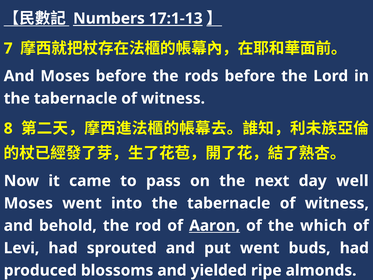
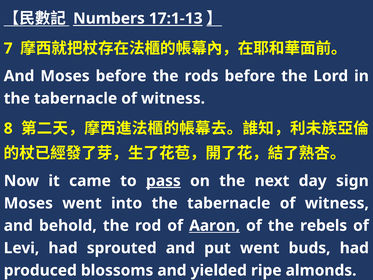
pass underline: none -> present
well: well -> sign
which: which -> rebels
